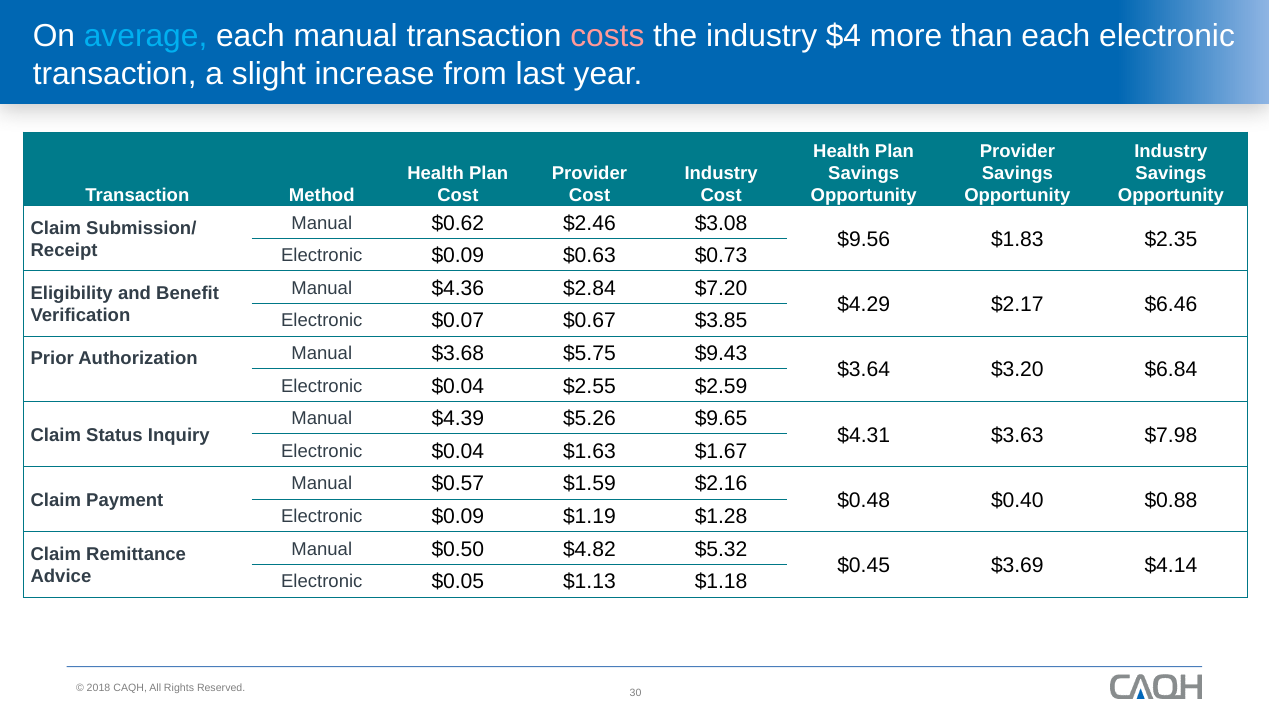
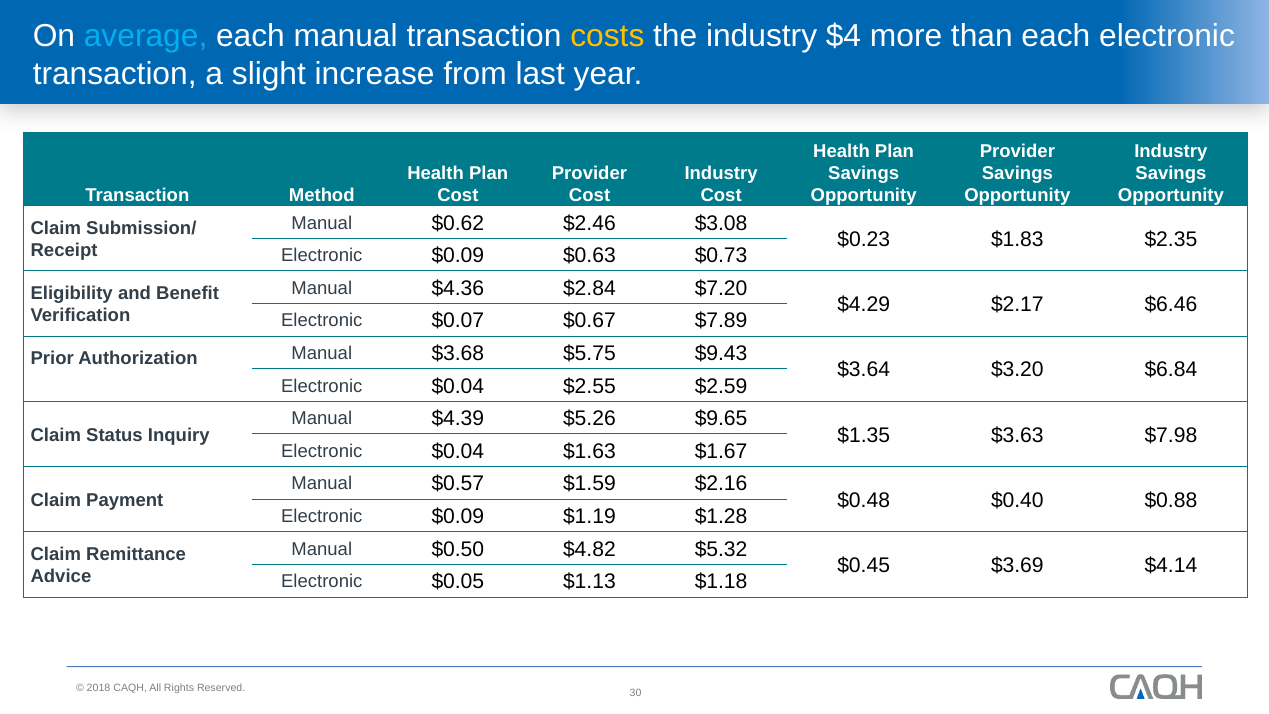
costs colour: pink -> yellow
$9.56: $9.56 -> $0.23
$3.85: $3.85 -> $7.89
$4.31: $4.31 -> $1.35
